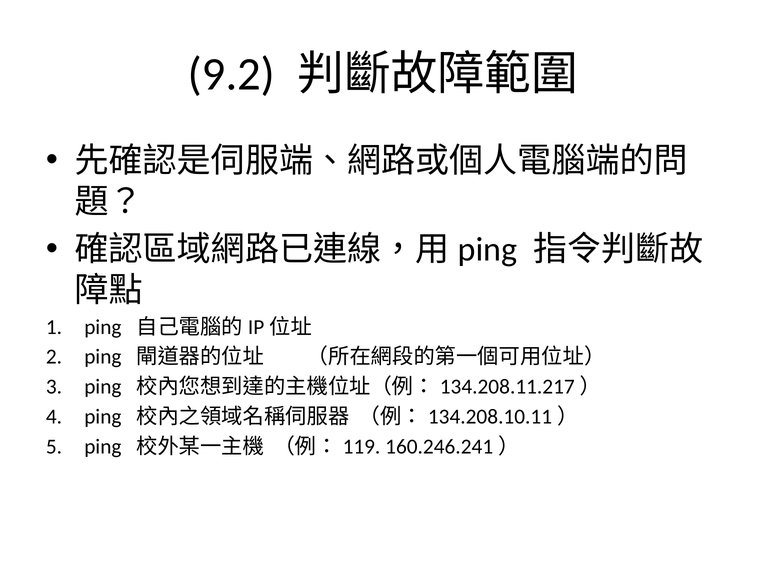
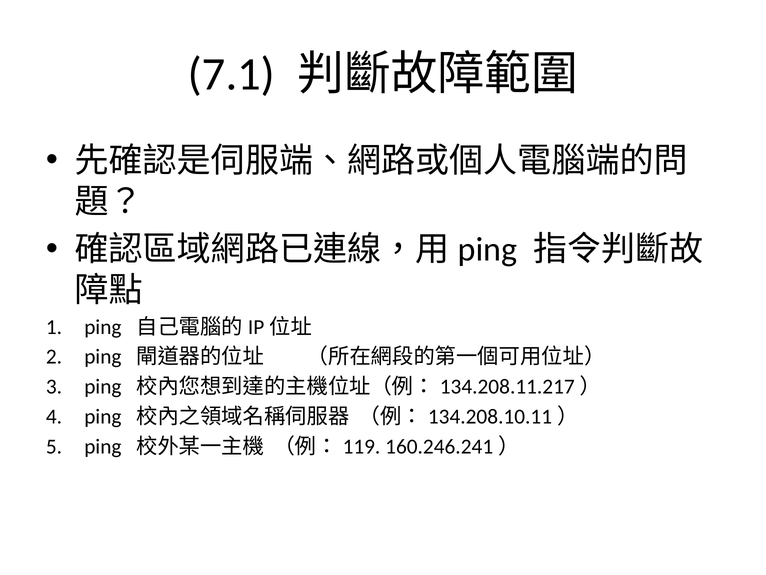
9.2: 9.2 -> 7.1
